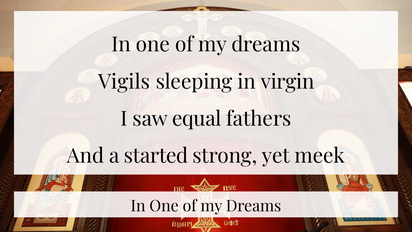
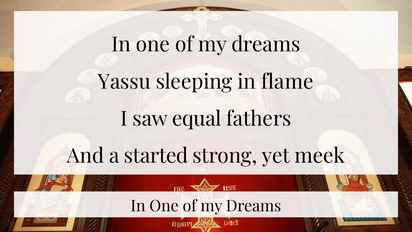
Vigils: Vigils -> Yassu
virgin: virgin -> flame
